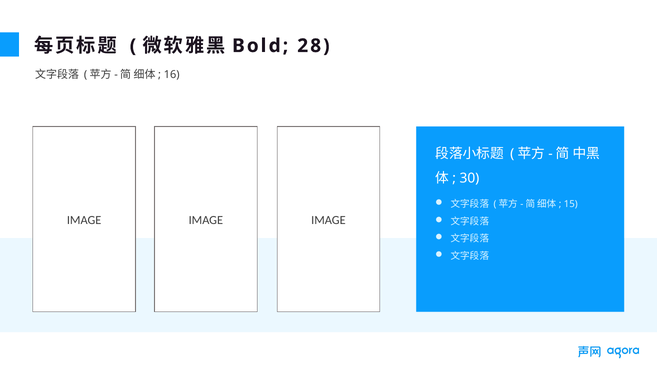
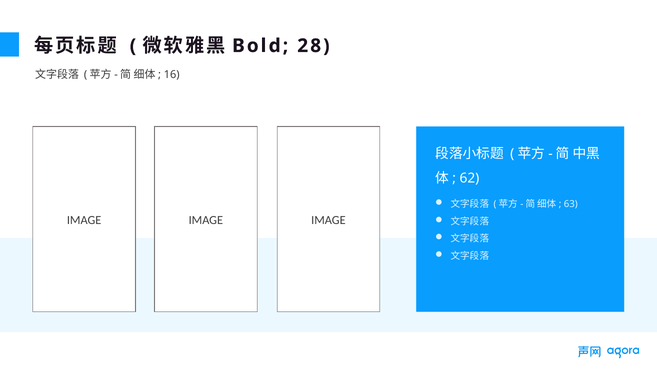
30: 30 -> 62
15: 15 -> 63
